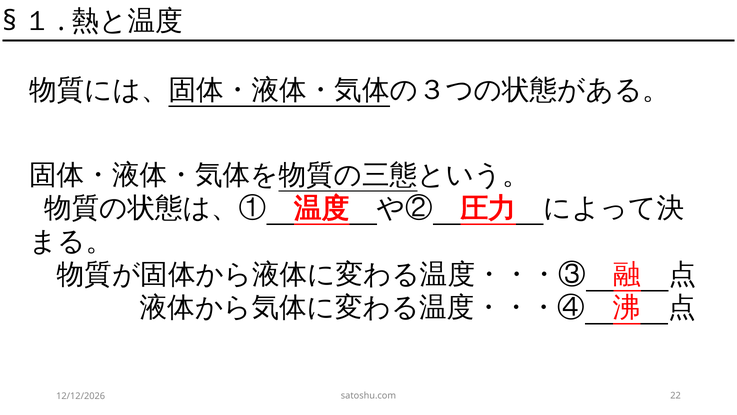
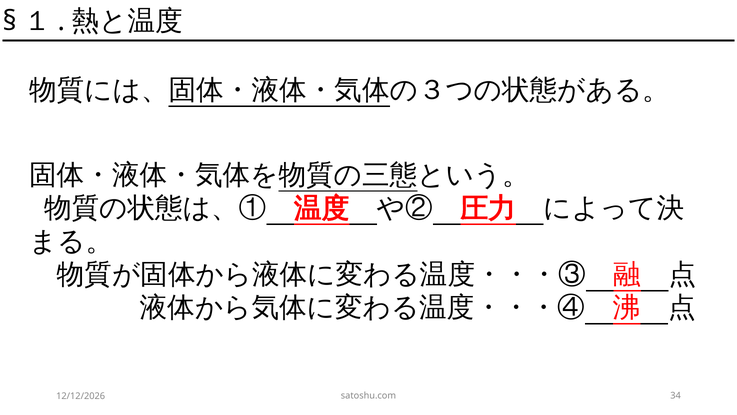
22: 22 -> 34
